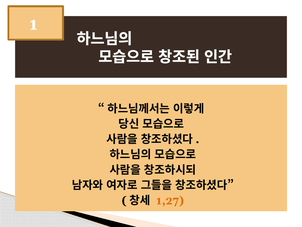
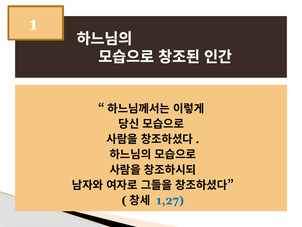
1,27 colour: orange -> blue
